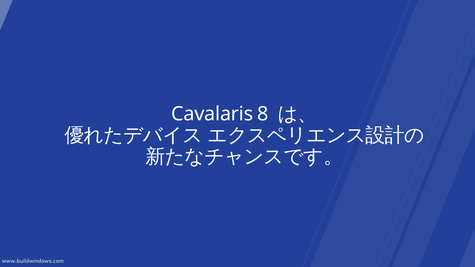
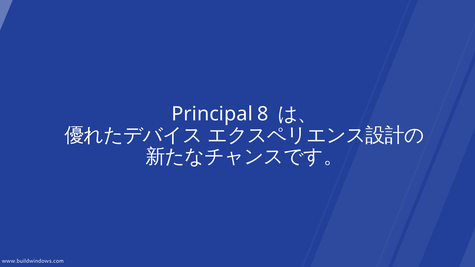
Cavalaris: Cavalaris -> Principal
